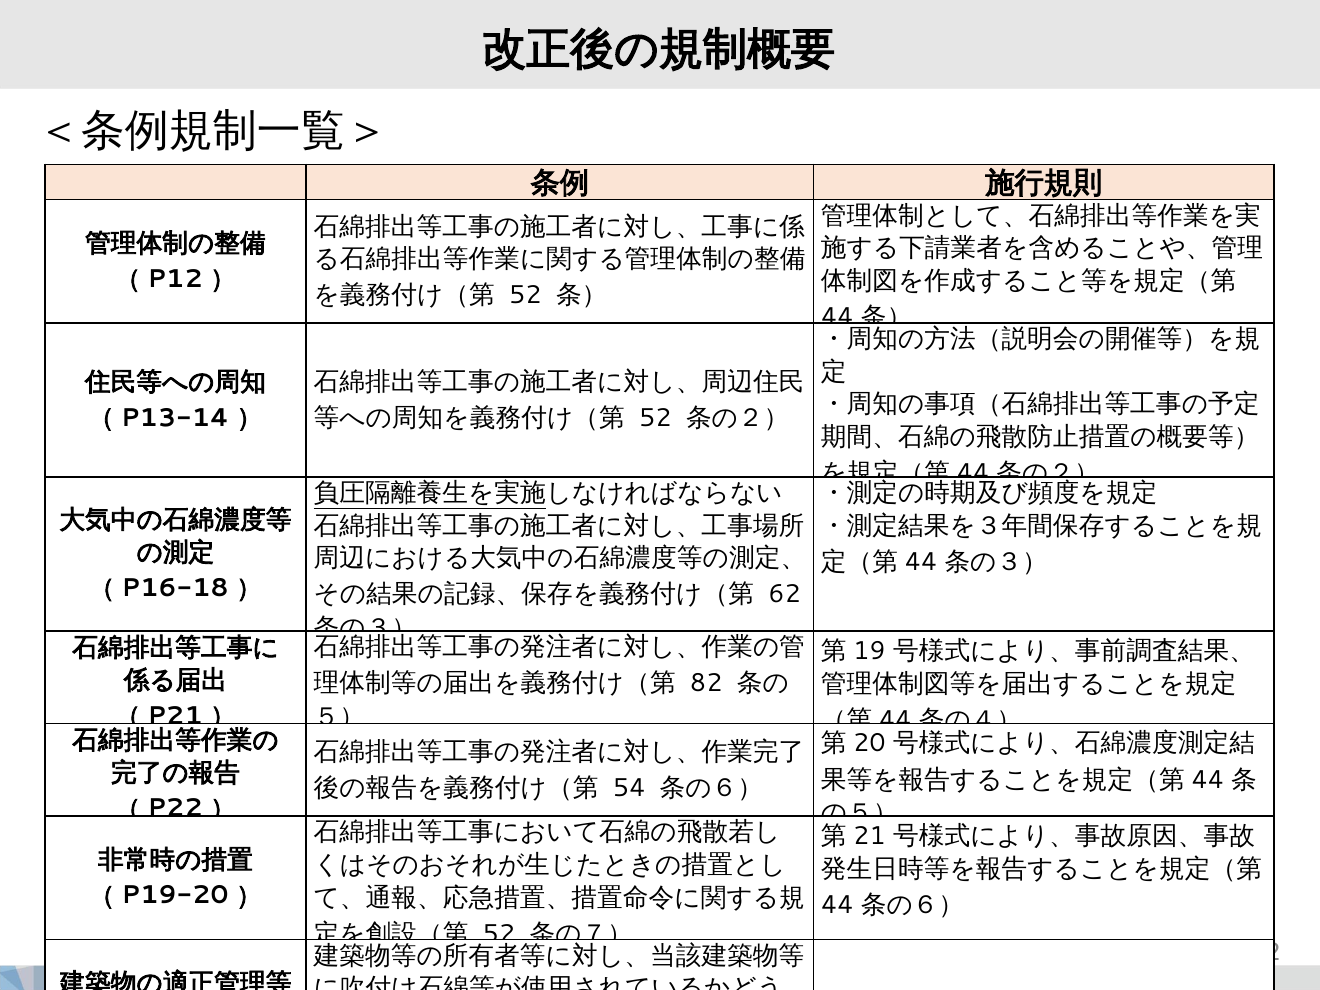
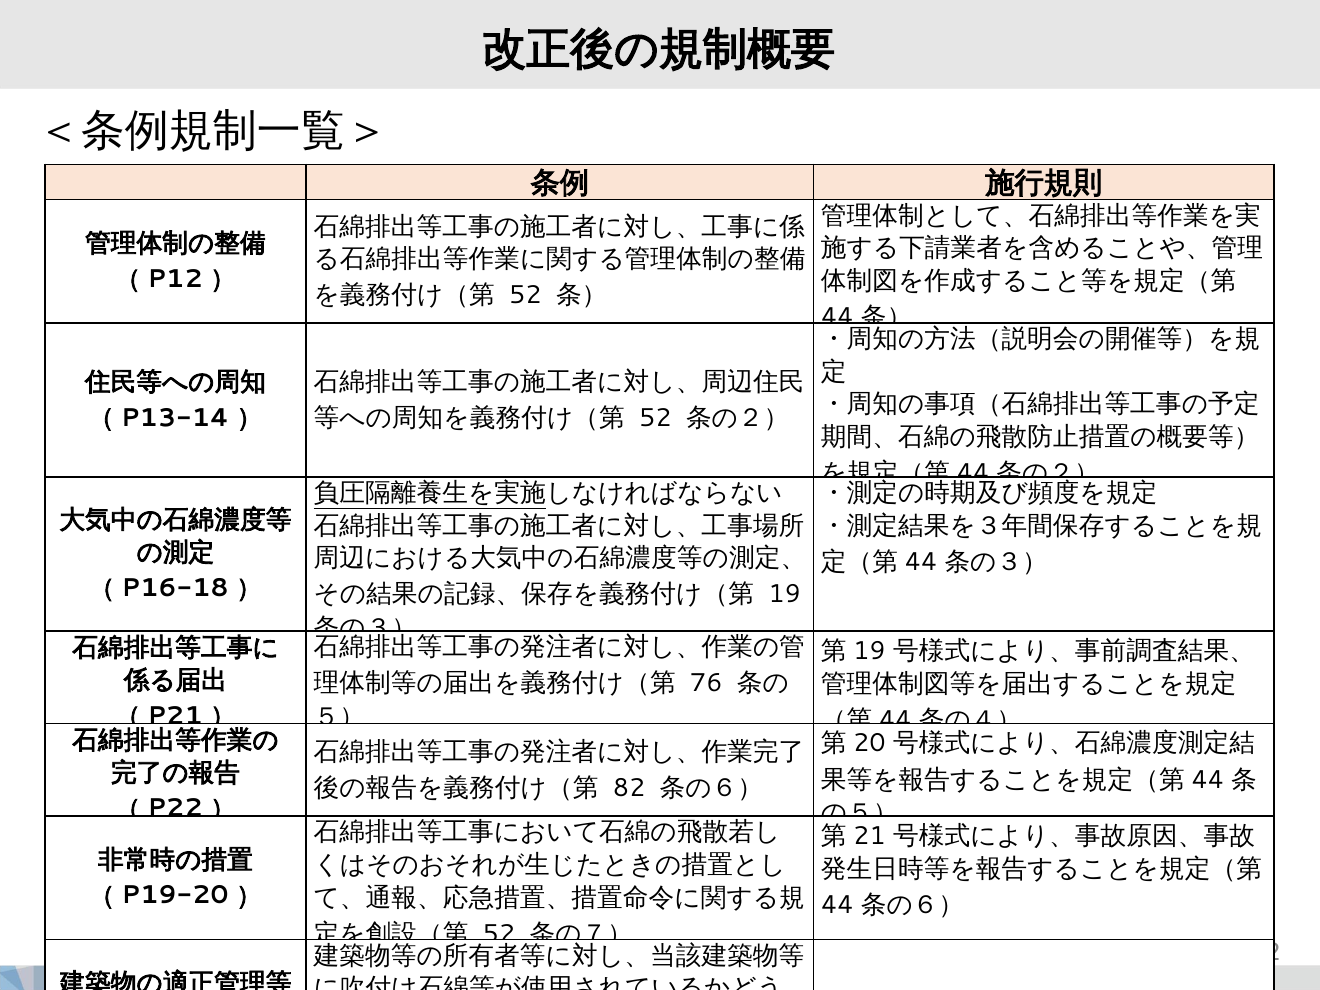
62 at (785, 594): 62 -> 19
82: 82 -> 76
54: 54 -> 82
